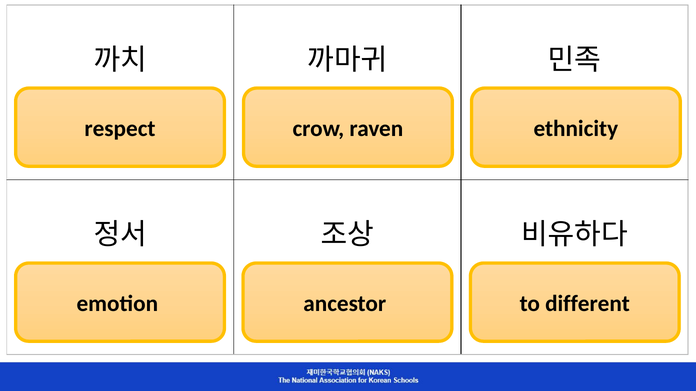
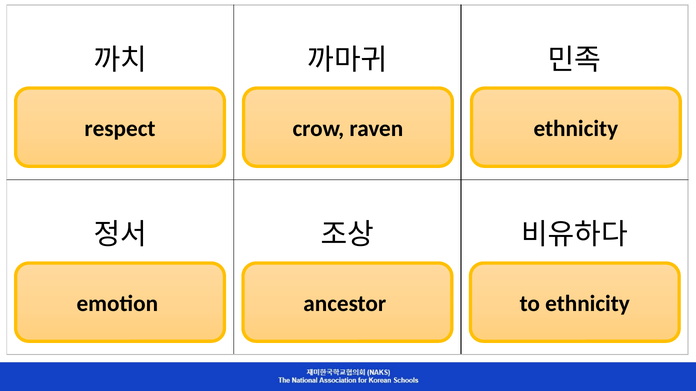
to different: different -> ethnicity
